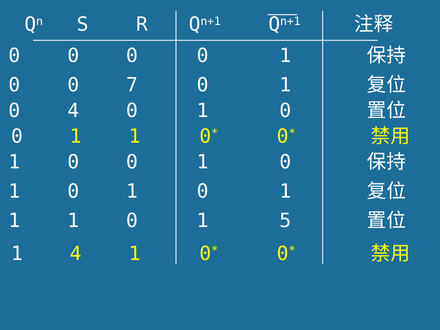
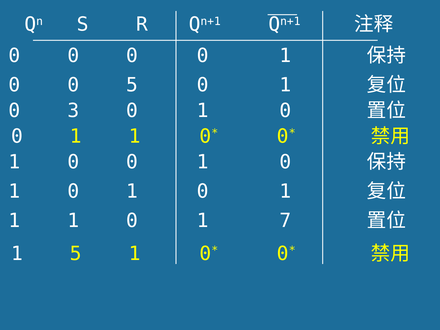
0 7: 7 -> 5
0 4: 4 -> 3
5: 5 -> 7
1 4: 4 -> 5
